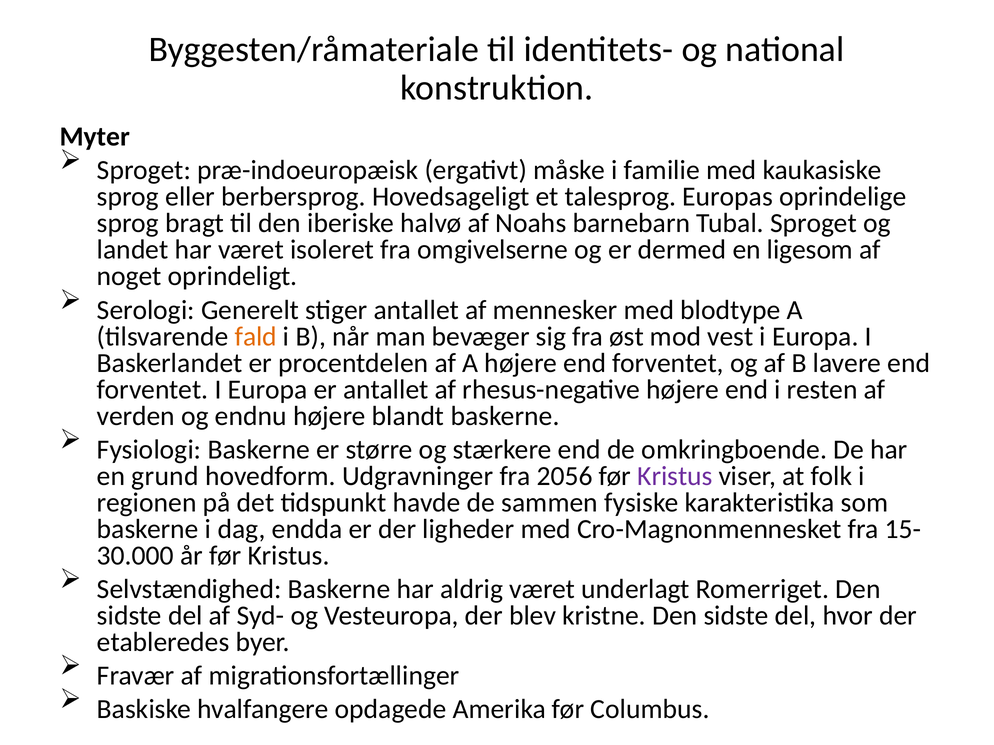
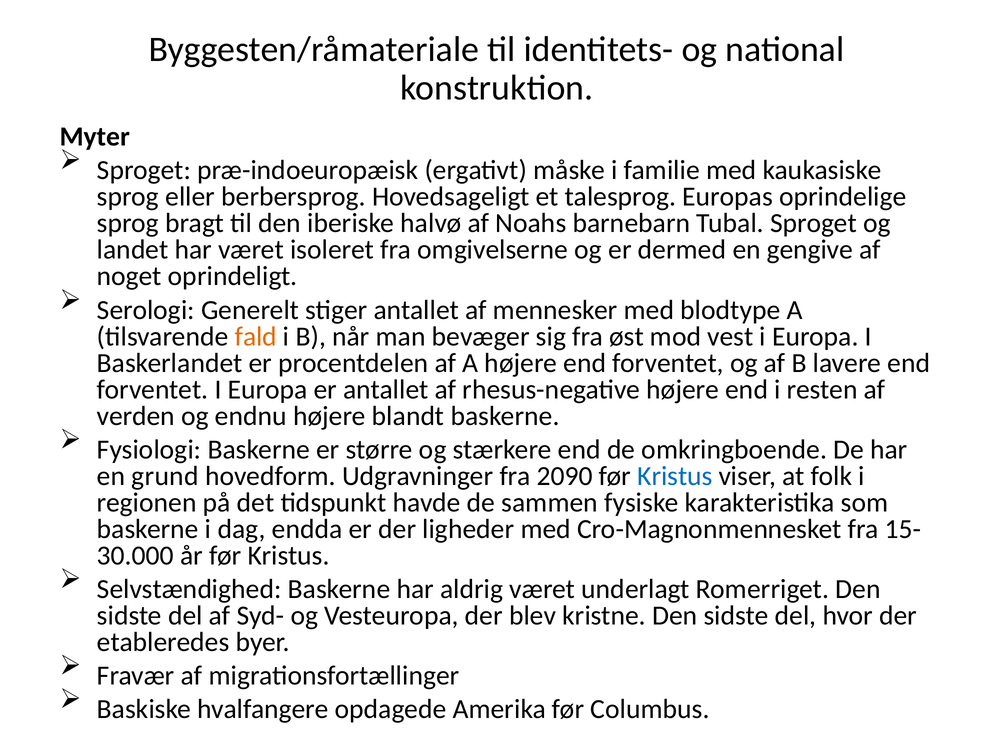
ligesom: ligesom -> gengive
2056: 2056 -> 2090
Kristus at (675, 476) colour: purple -> blue
